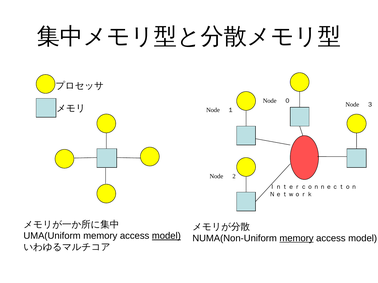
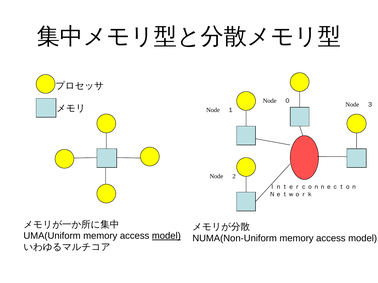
memory at (297, 239) underline: present -> none
